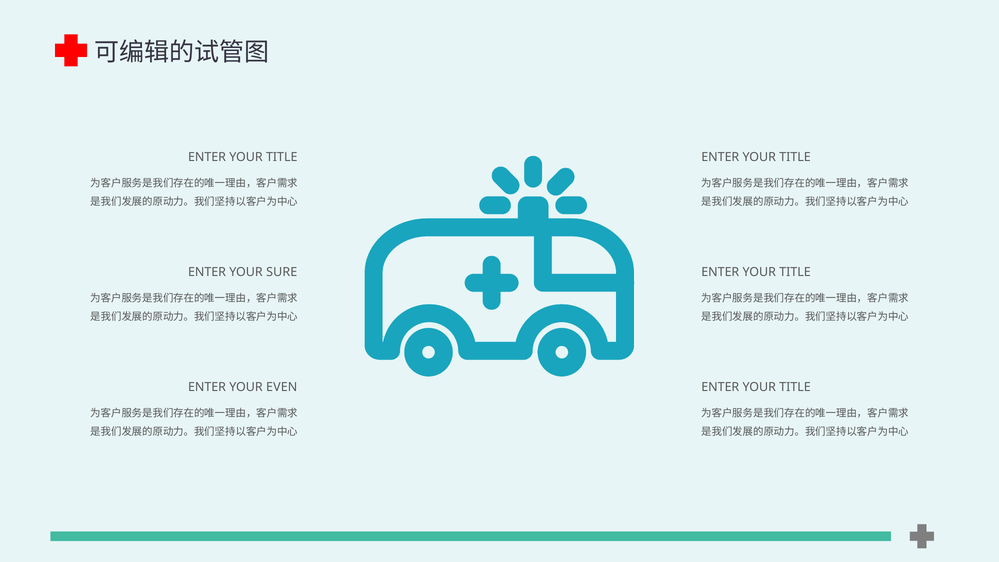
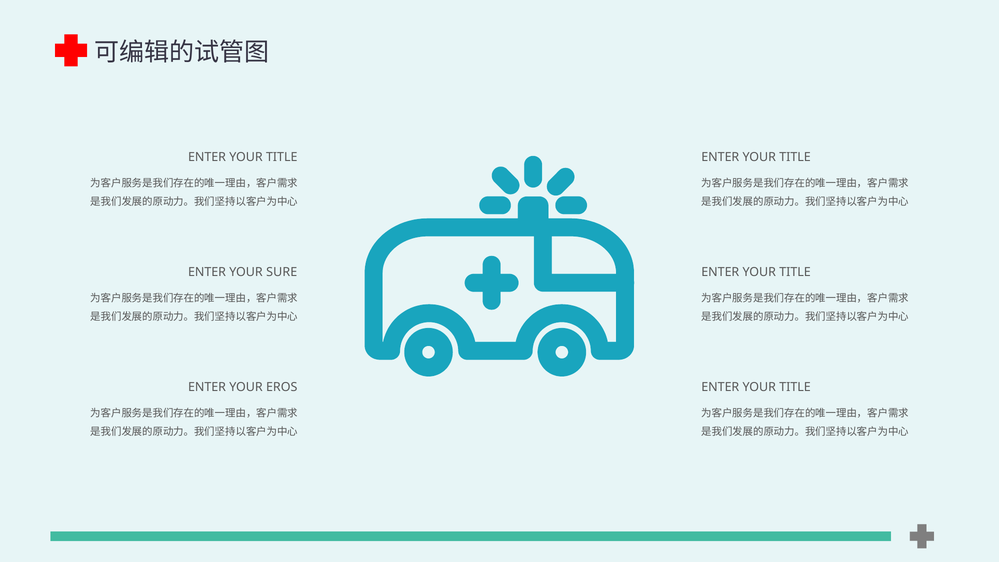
EVEN: EVEN -> EROS
